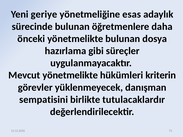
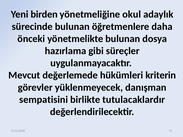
geriye: geriye -> birden
esas: esas -> okul
Mevcut yönetmelikte: yönetmelikte -> değerlemede
